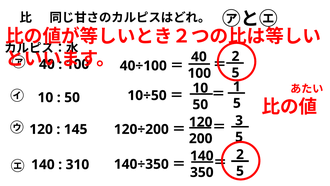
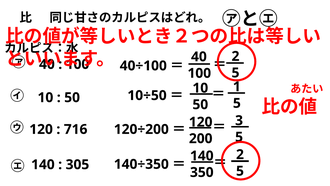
145: 145 -> 716
310: 310 -> 305
